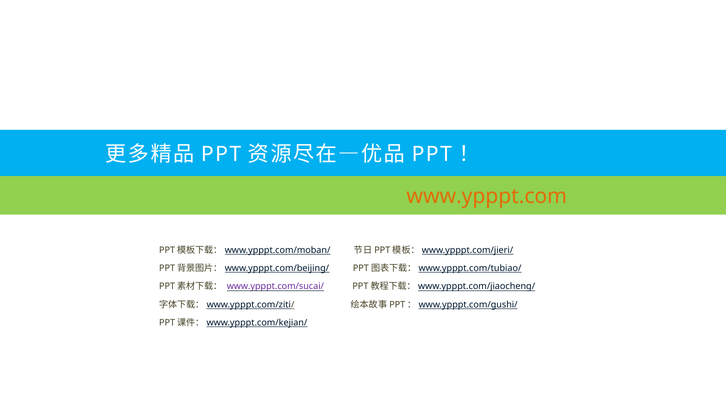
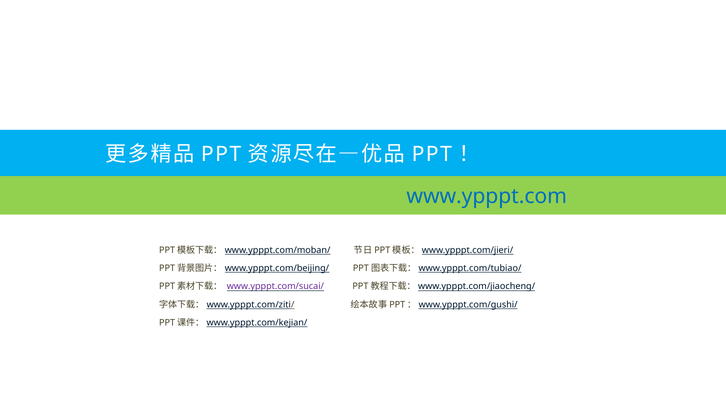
www.ypppt.com colour: orange -> blue
